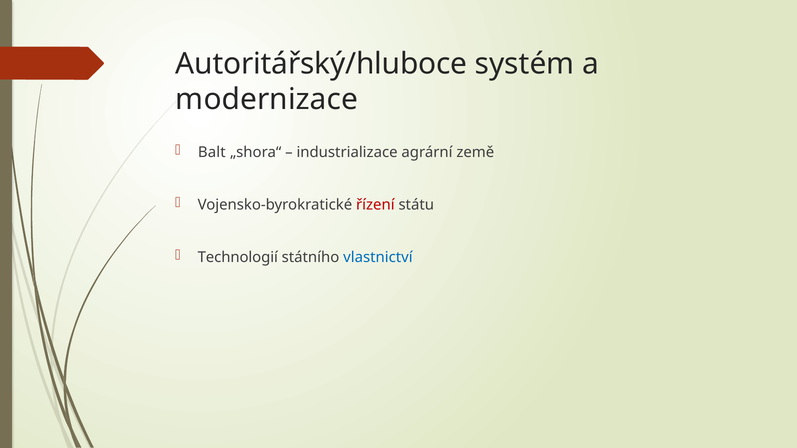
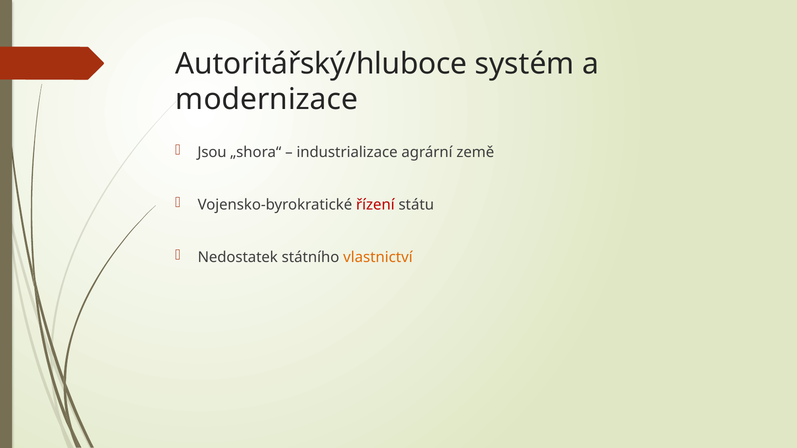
Balt: Balt -> Jsou
Technologií: Technologií -> Nedostatek
vlastnictví colour: blue -> orange
